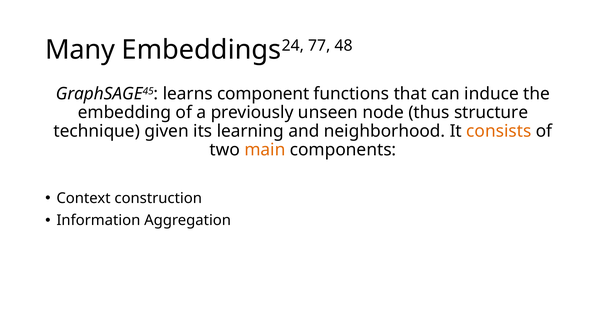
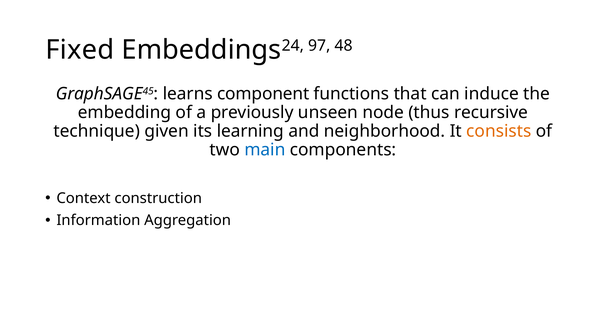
Many: Many -> Fixed
77: 77 -> 97
structure: structure -> recursive
main colour: orange -> blue
